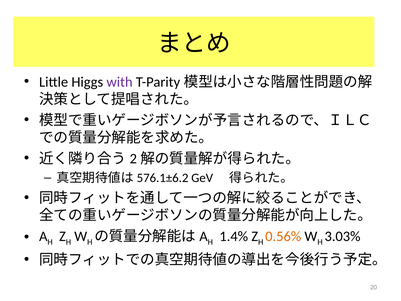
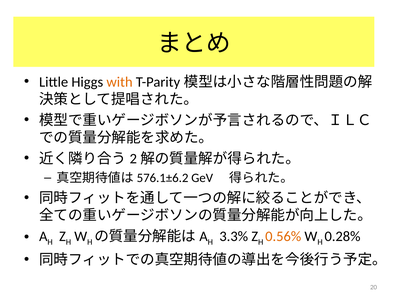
with colour: purple -> orange
1.4%: 1.4% -> 3.3%
3.03%: 3.03% -> 0.28%
